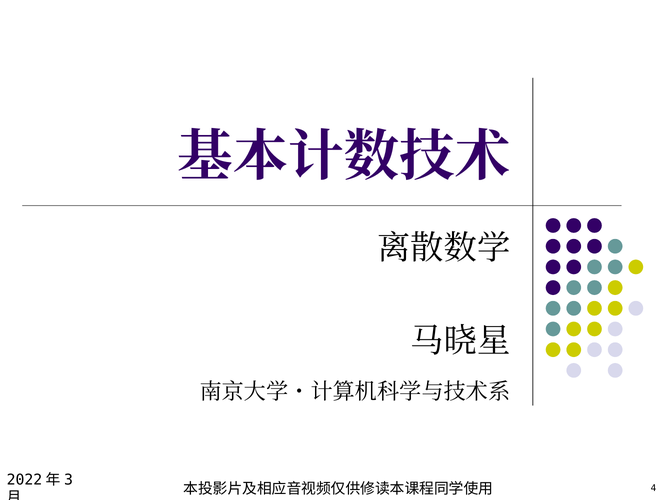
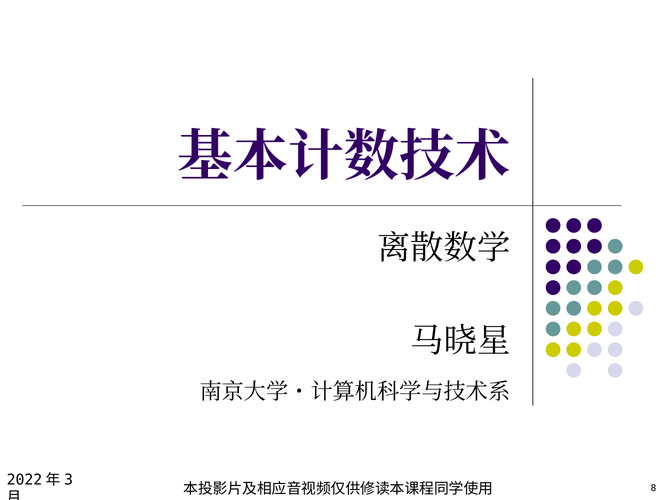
4: 4 -> 8
